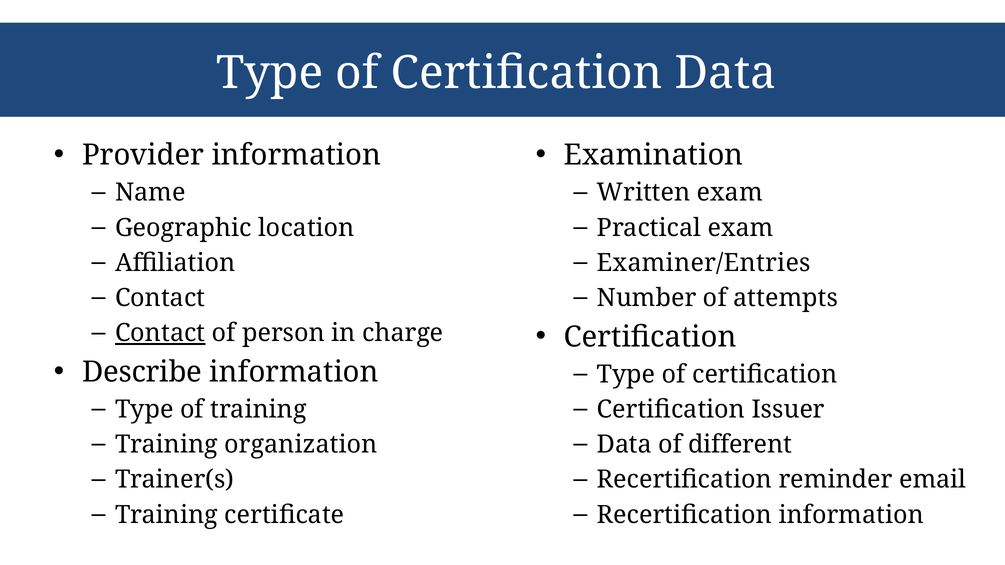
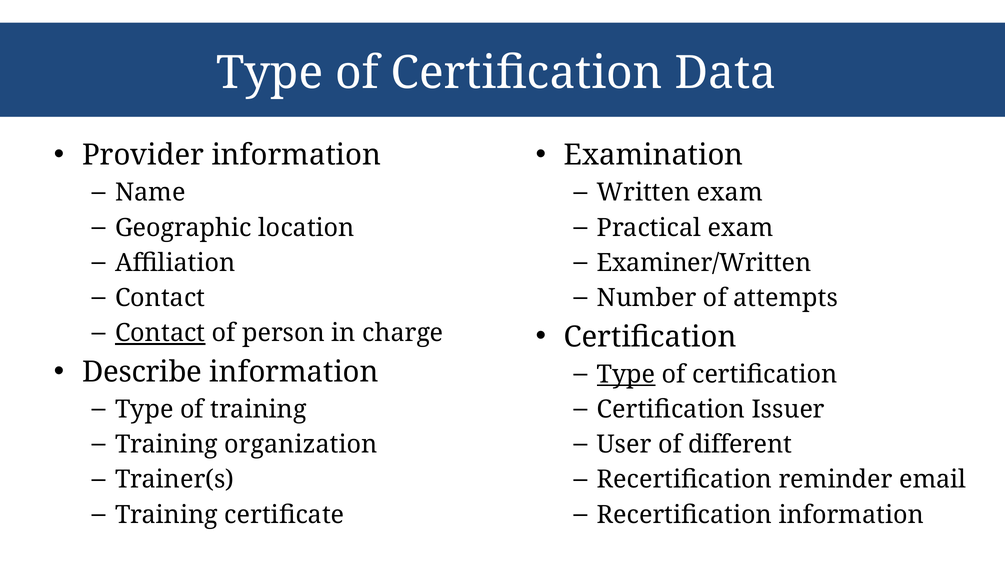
Examiner/Entries: Examiner/Entries -> Examiner/Written
Type at (626, 374) underline: none -> present
Data at (624, 445): Data -> User
